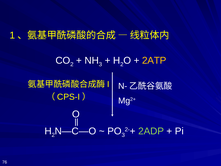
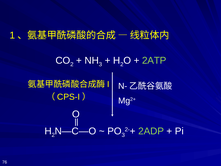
2ATP colour: yellow -> light green
